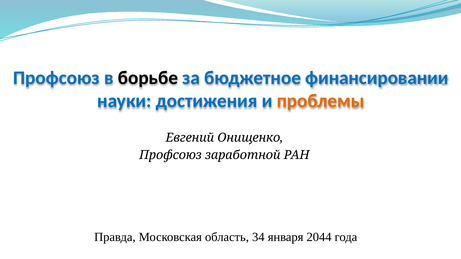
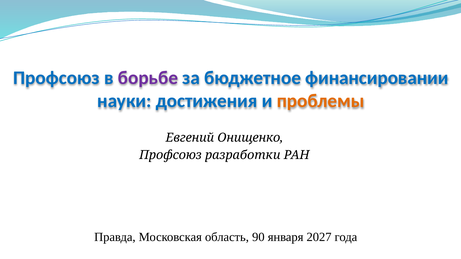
борьбе colour: black -> purple
заработной: заработной -> разработки
34: 34 -> 90
2044: 2044 -> 2027
